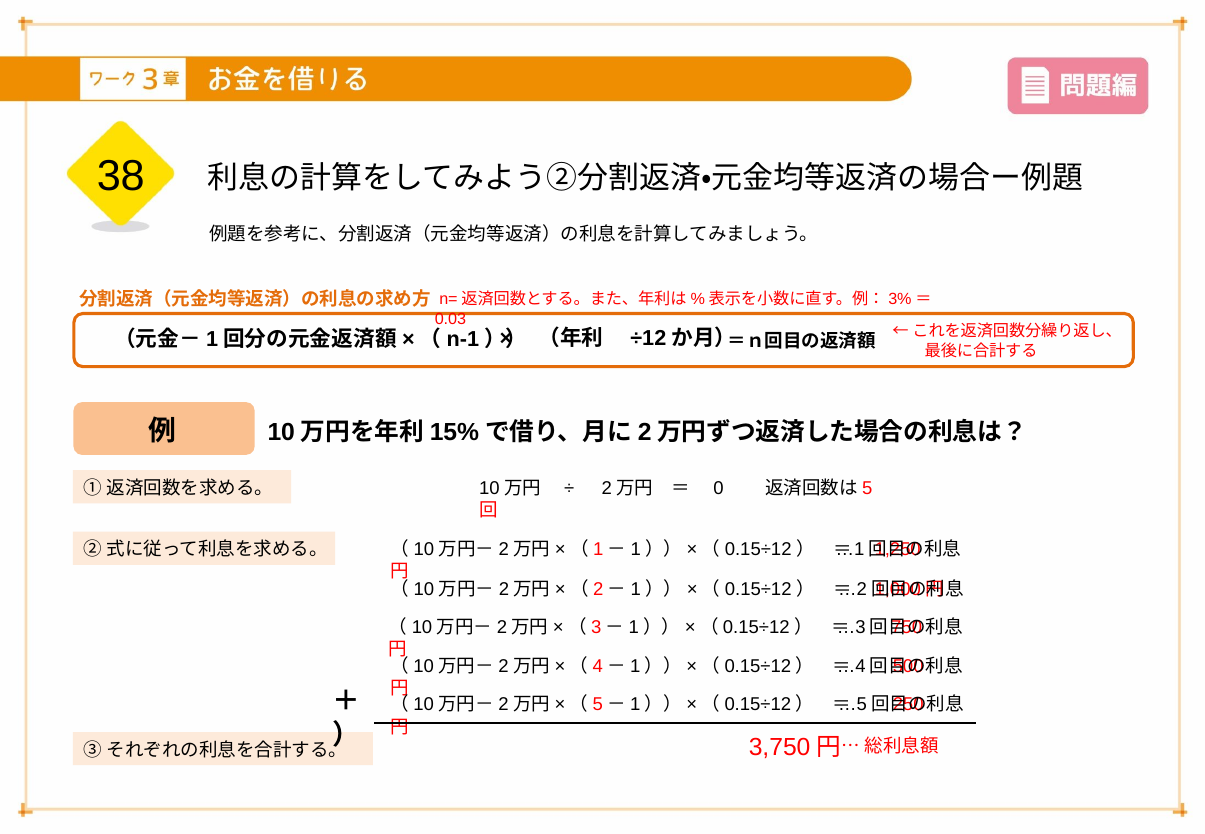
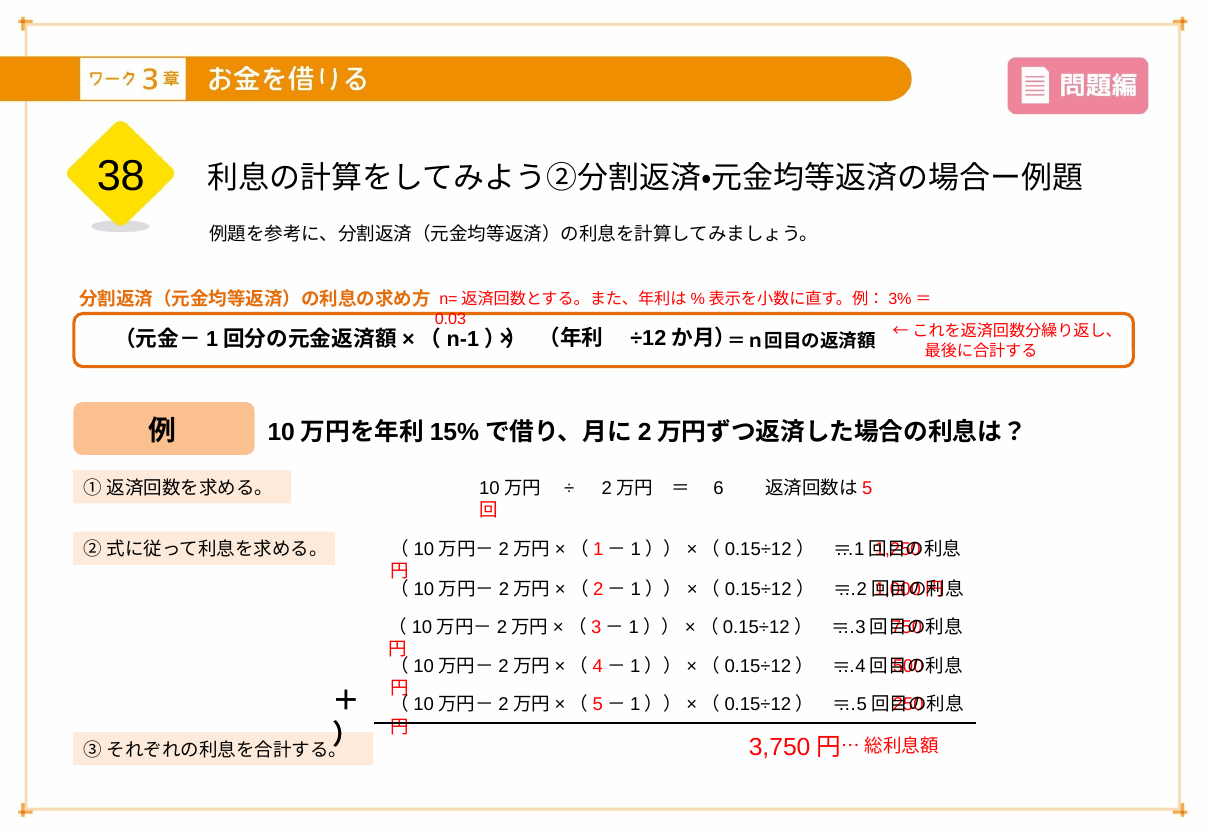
0: 0 -> 6
